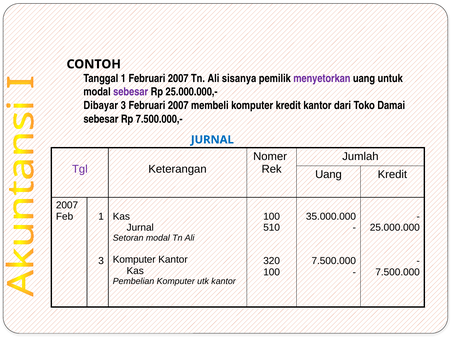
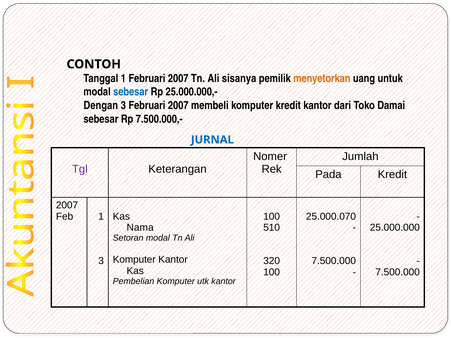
menyetorkan colour: purple -> orange
sebesar at (131, 92) colour: purple -> blue
Dibayar: Dibayar -> Dengan
Uang at (328, 175): Uang -> Pada
35.000.000: 35.000.000 -> 25.000.070
Jurnal at (140, 228): Jurnal -> Nama
